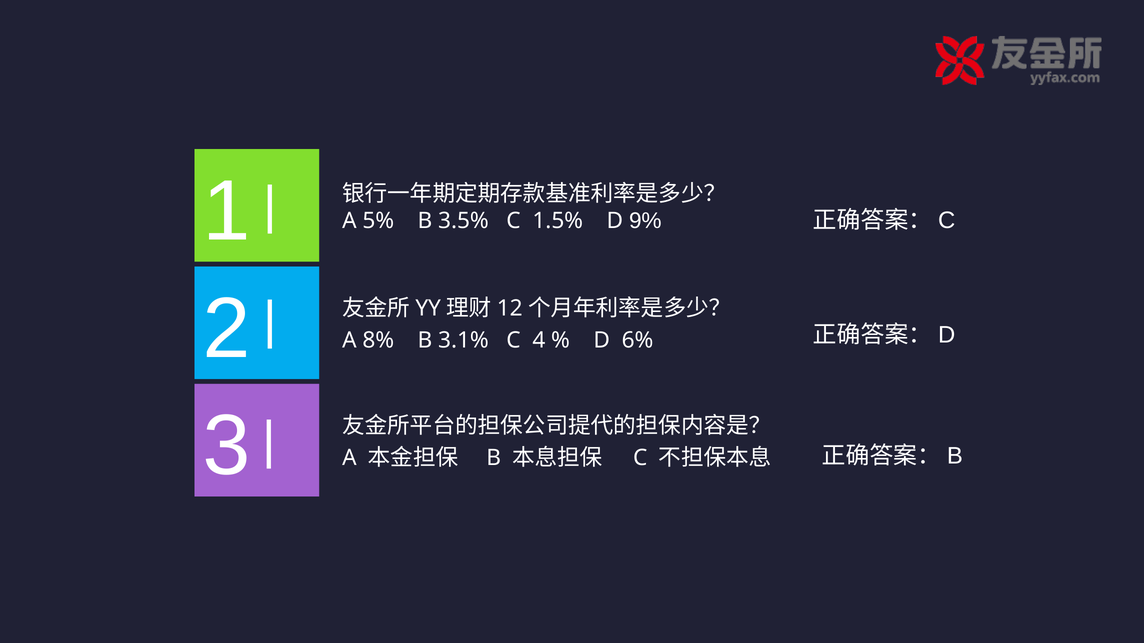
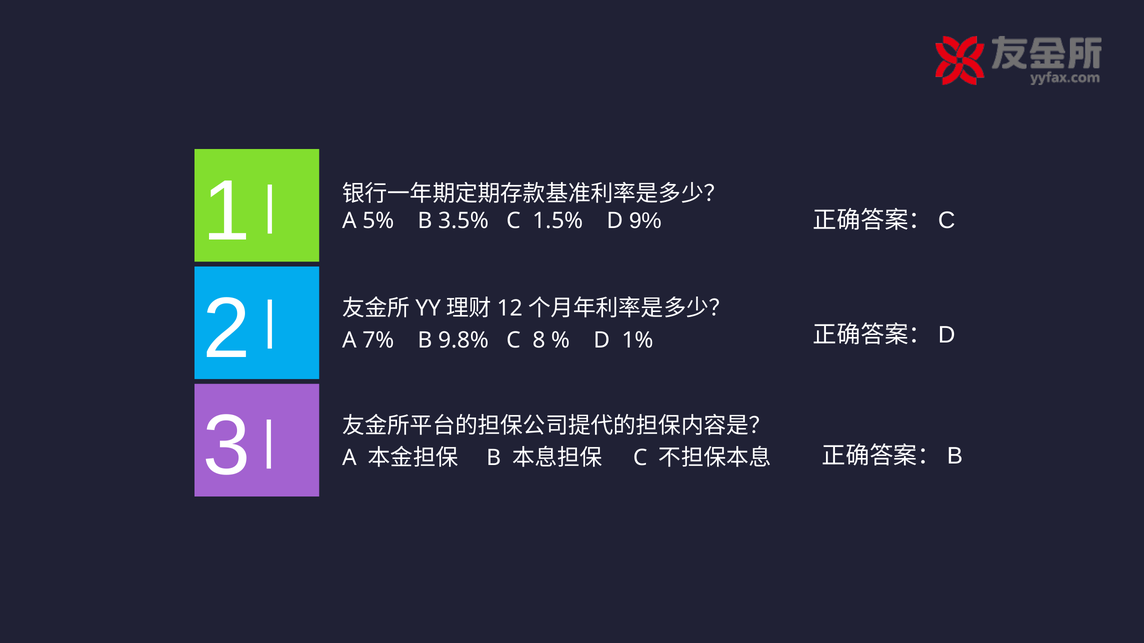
8%: 8% -> 7%
3.1%: 3.1% -> 9.8%
4: 4 -> 8
6%: 6% -> 1%
